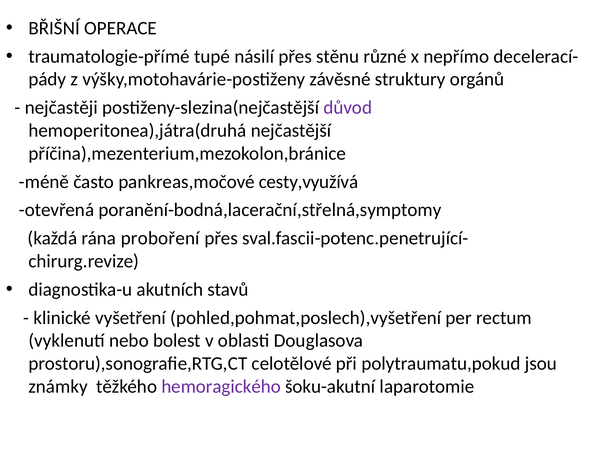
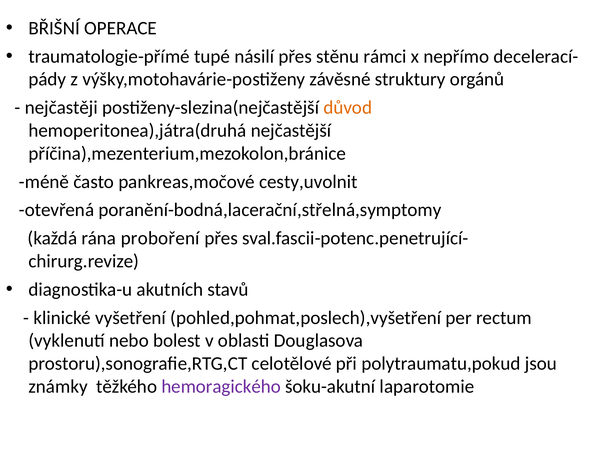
různé: různé -> rámci
důvod colour: purple -> orange
cesty,využívá: cesty,využívá -> cesty,uvolnit
